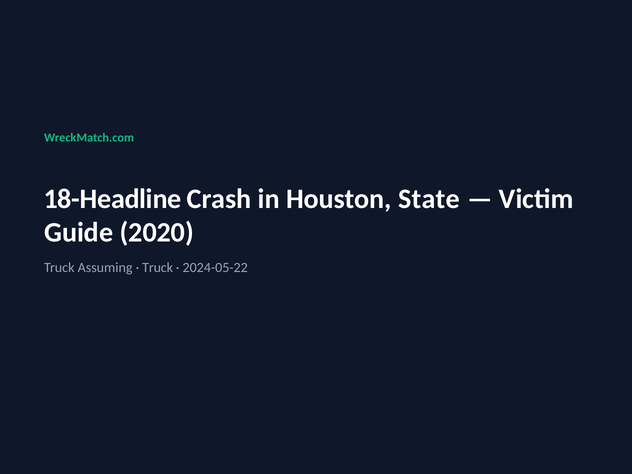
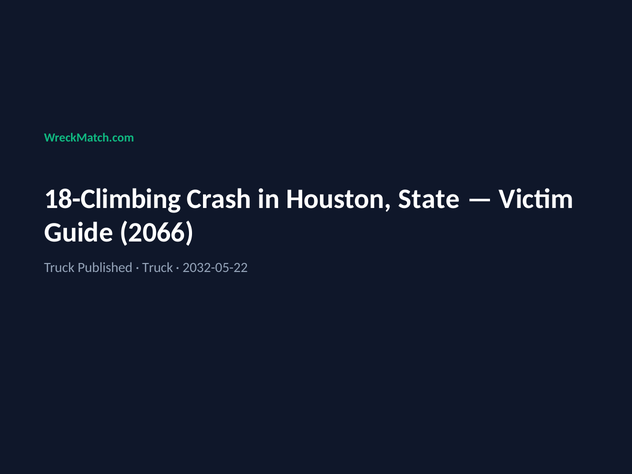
18-Headline: 18-Headline -> 18-Climbing
2020: 2020 -> 2066
Assuming: Assuming -> Published
2024-05-22: 2024-05-22 -> 2032-05-22
